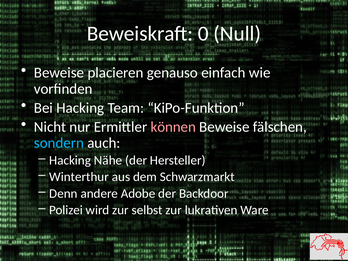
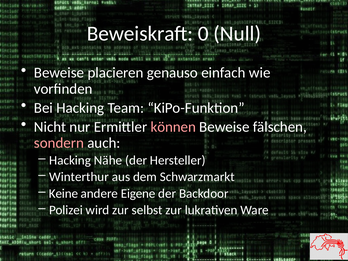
sondern colour: light blue -> pink
Denn: Denn -> Keine
Adobe: Adobe -> Eigene
